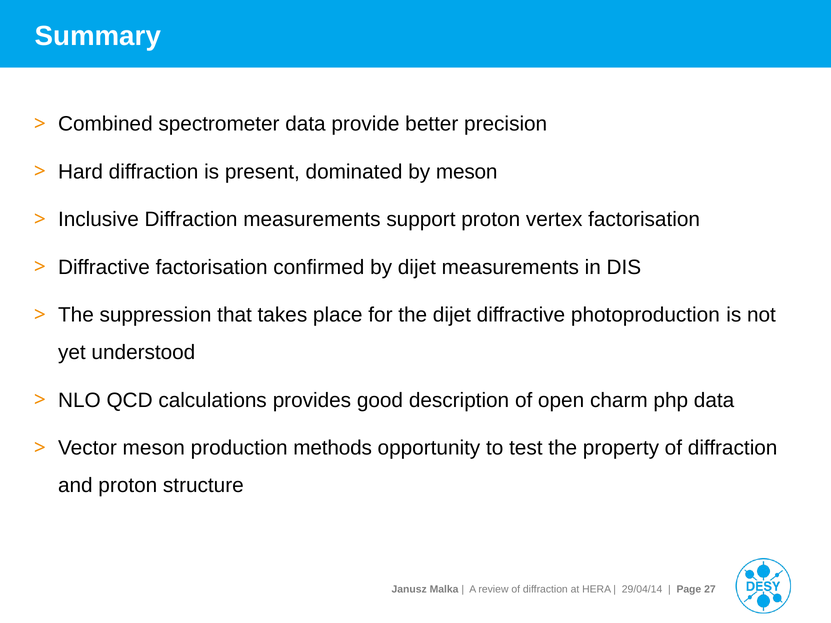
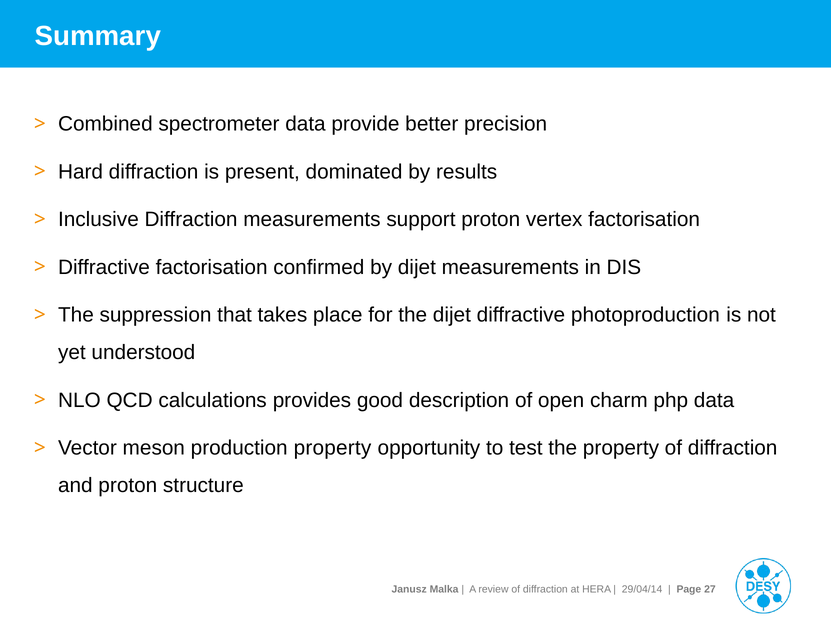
by meson: meson -> results
production methods: methods -> property
